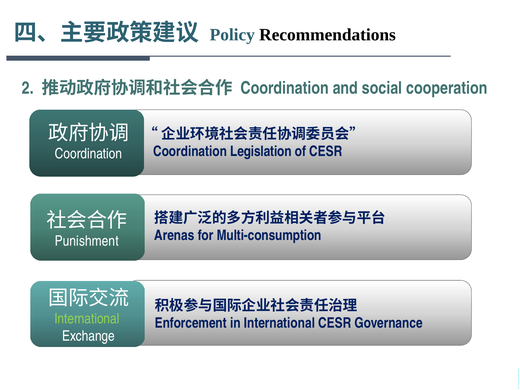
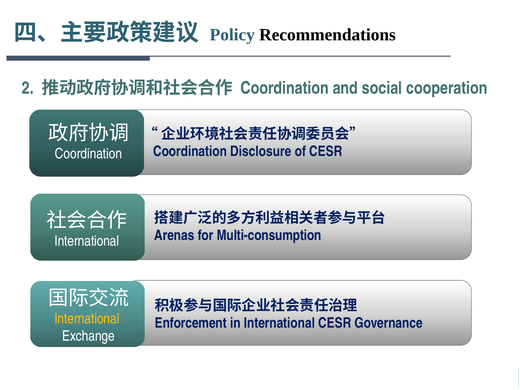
Legislation: Legislation -> Disclosure
Punishment at (87, 241): Punishment -> International
International at (87, 319) colour: light green -> yellow
